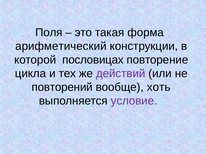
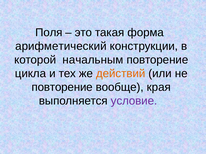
пословицах: пословицах -> начальным
действий colour: purple -> orange
повторений at (62, 87): повторений -> повторение
хоть: хоть -> края
